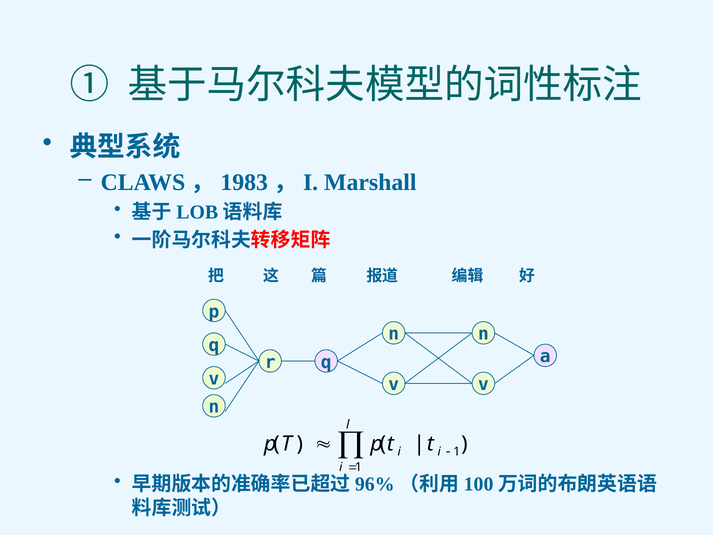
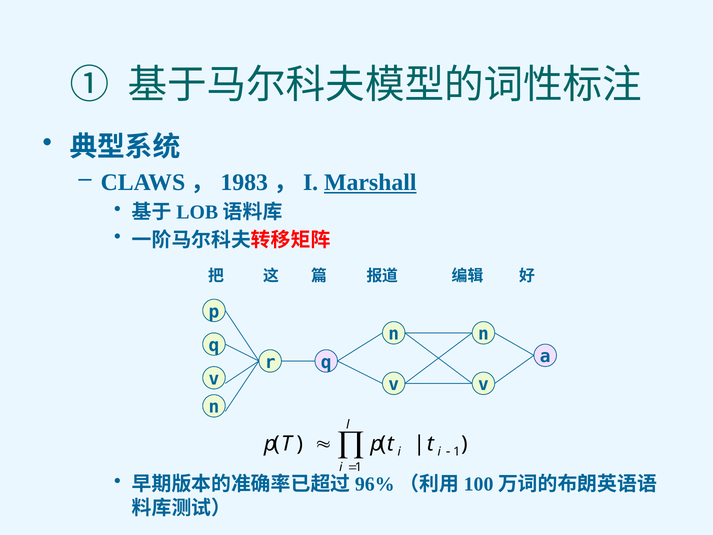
Marshall underline: none -> present
